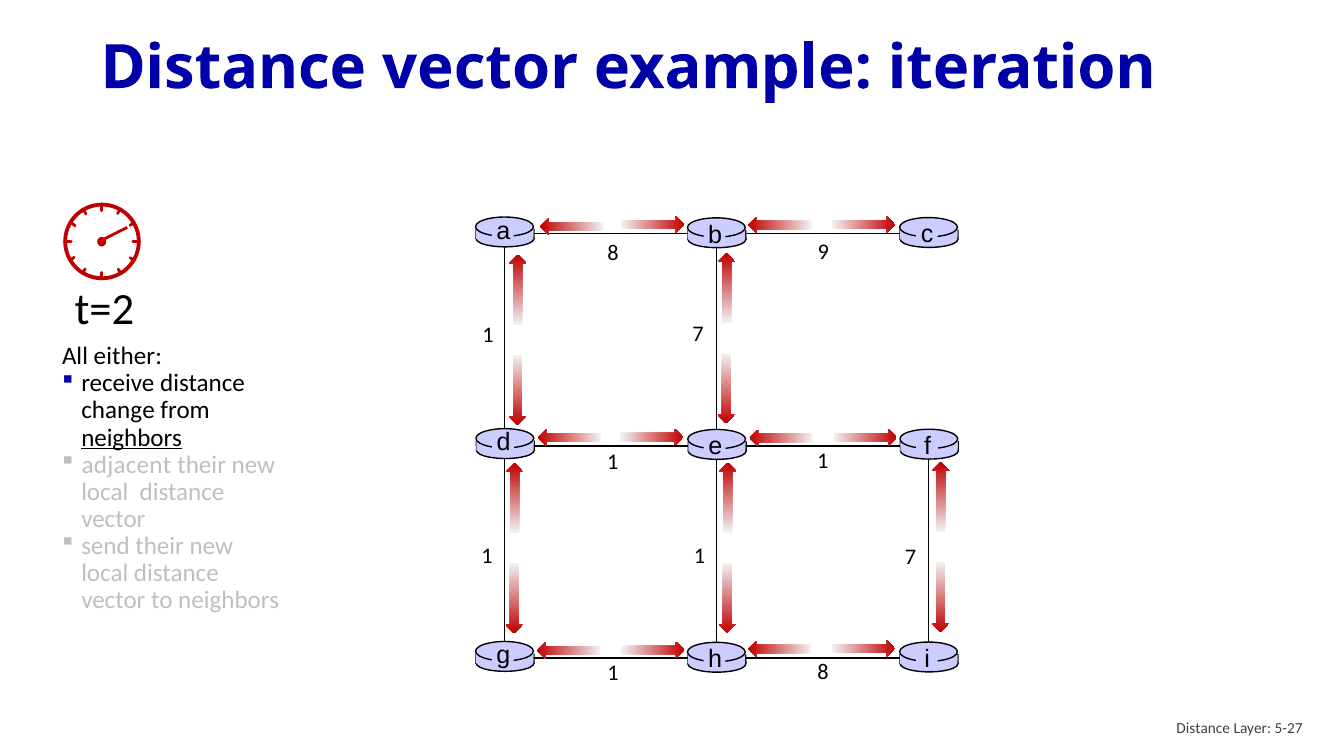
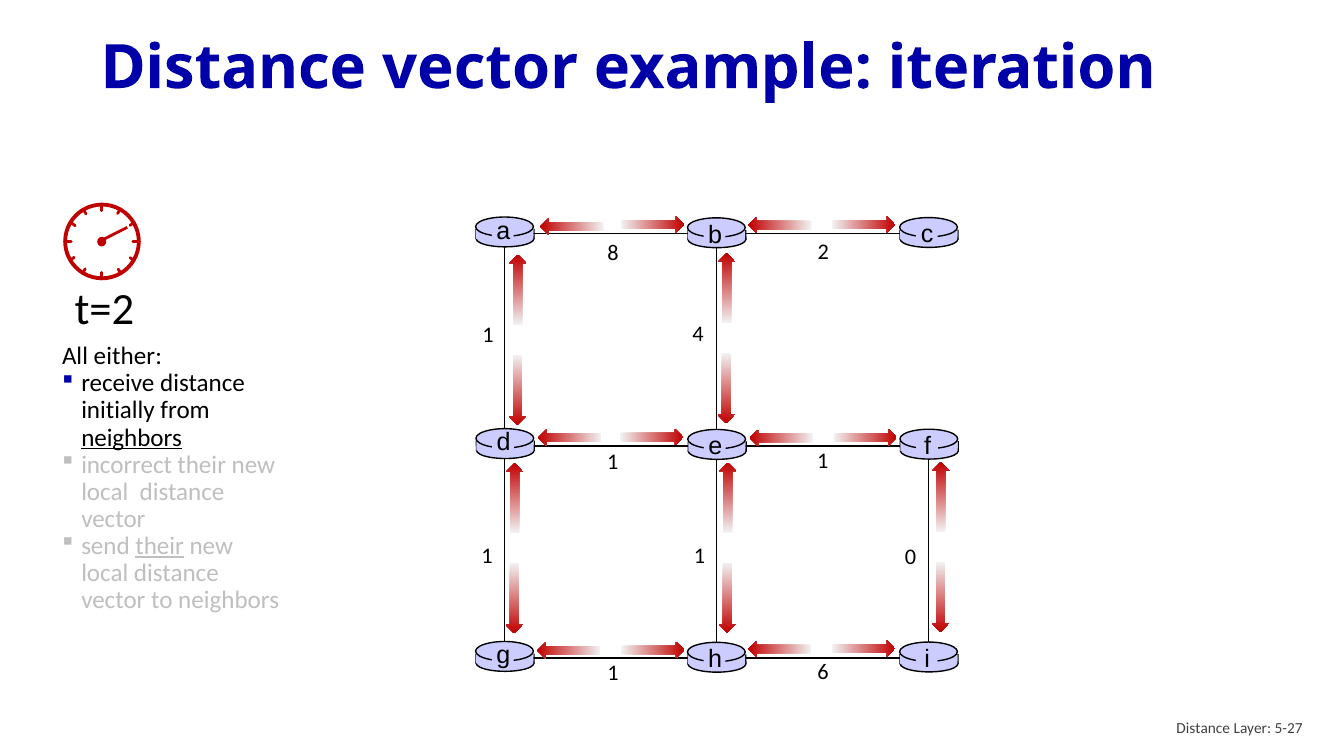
9: 9 -> 2
7 at (698, 334): 7 -> 4
change: change -> initially
adjacent: adjacent -> incorrect
their at (160, 546) underline: none -> present
1 1 7: 7 -> 0
1 8: 8 -> 6
